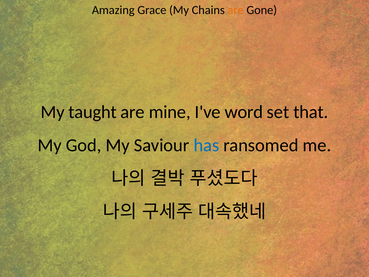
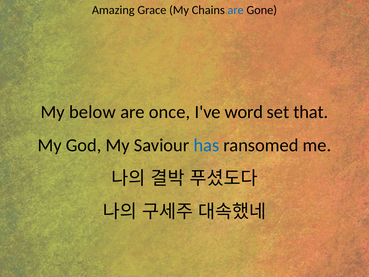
are at (236, 10) colour: orange -> blue
taught: taught -> below
mine: mine -> once
